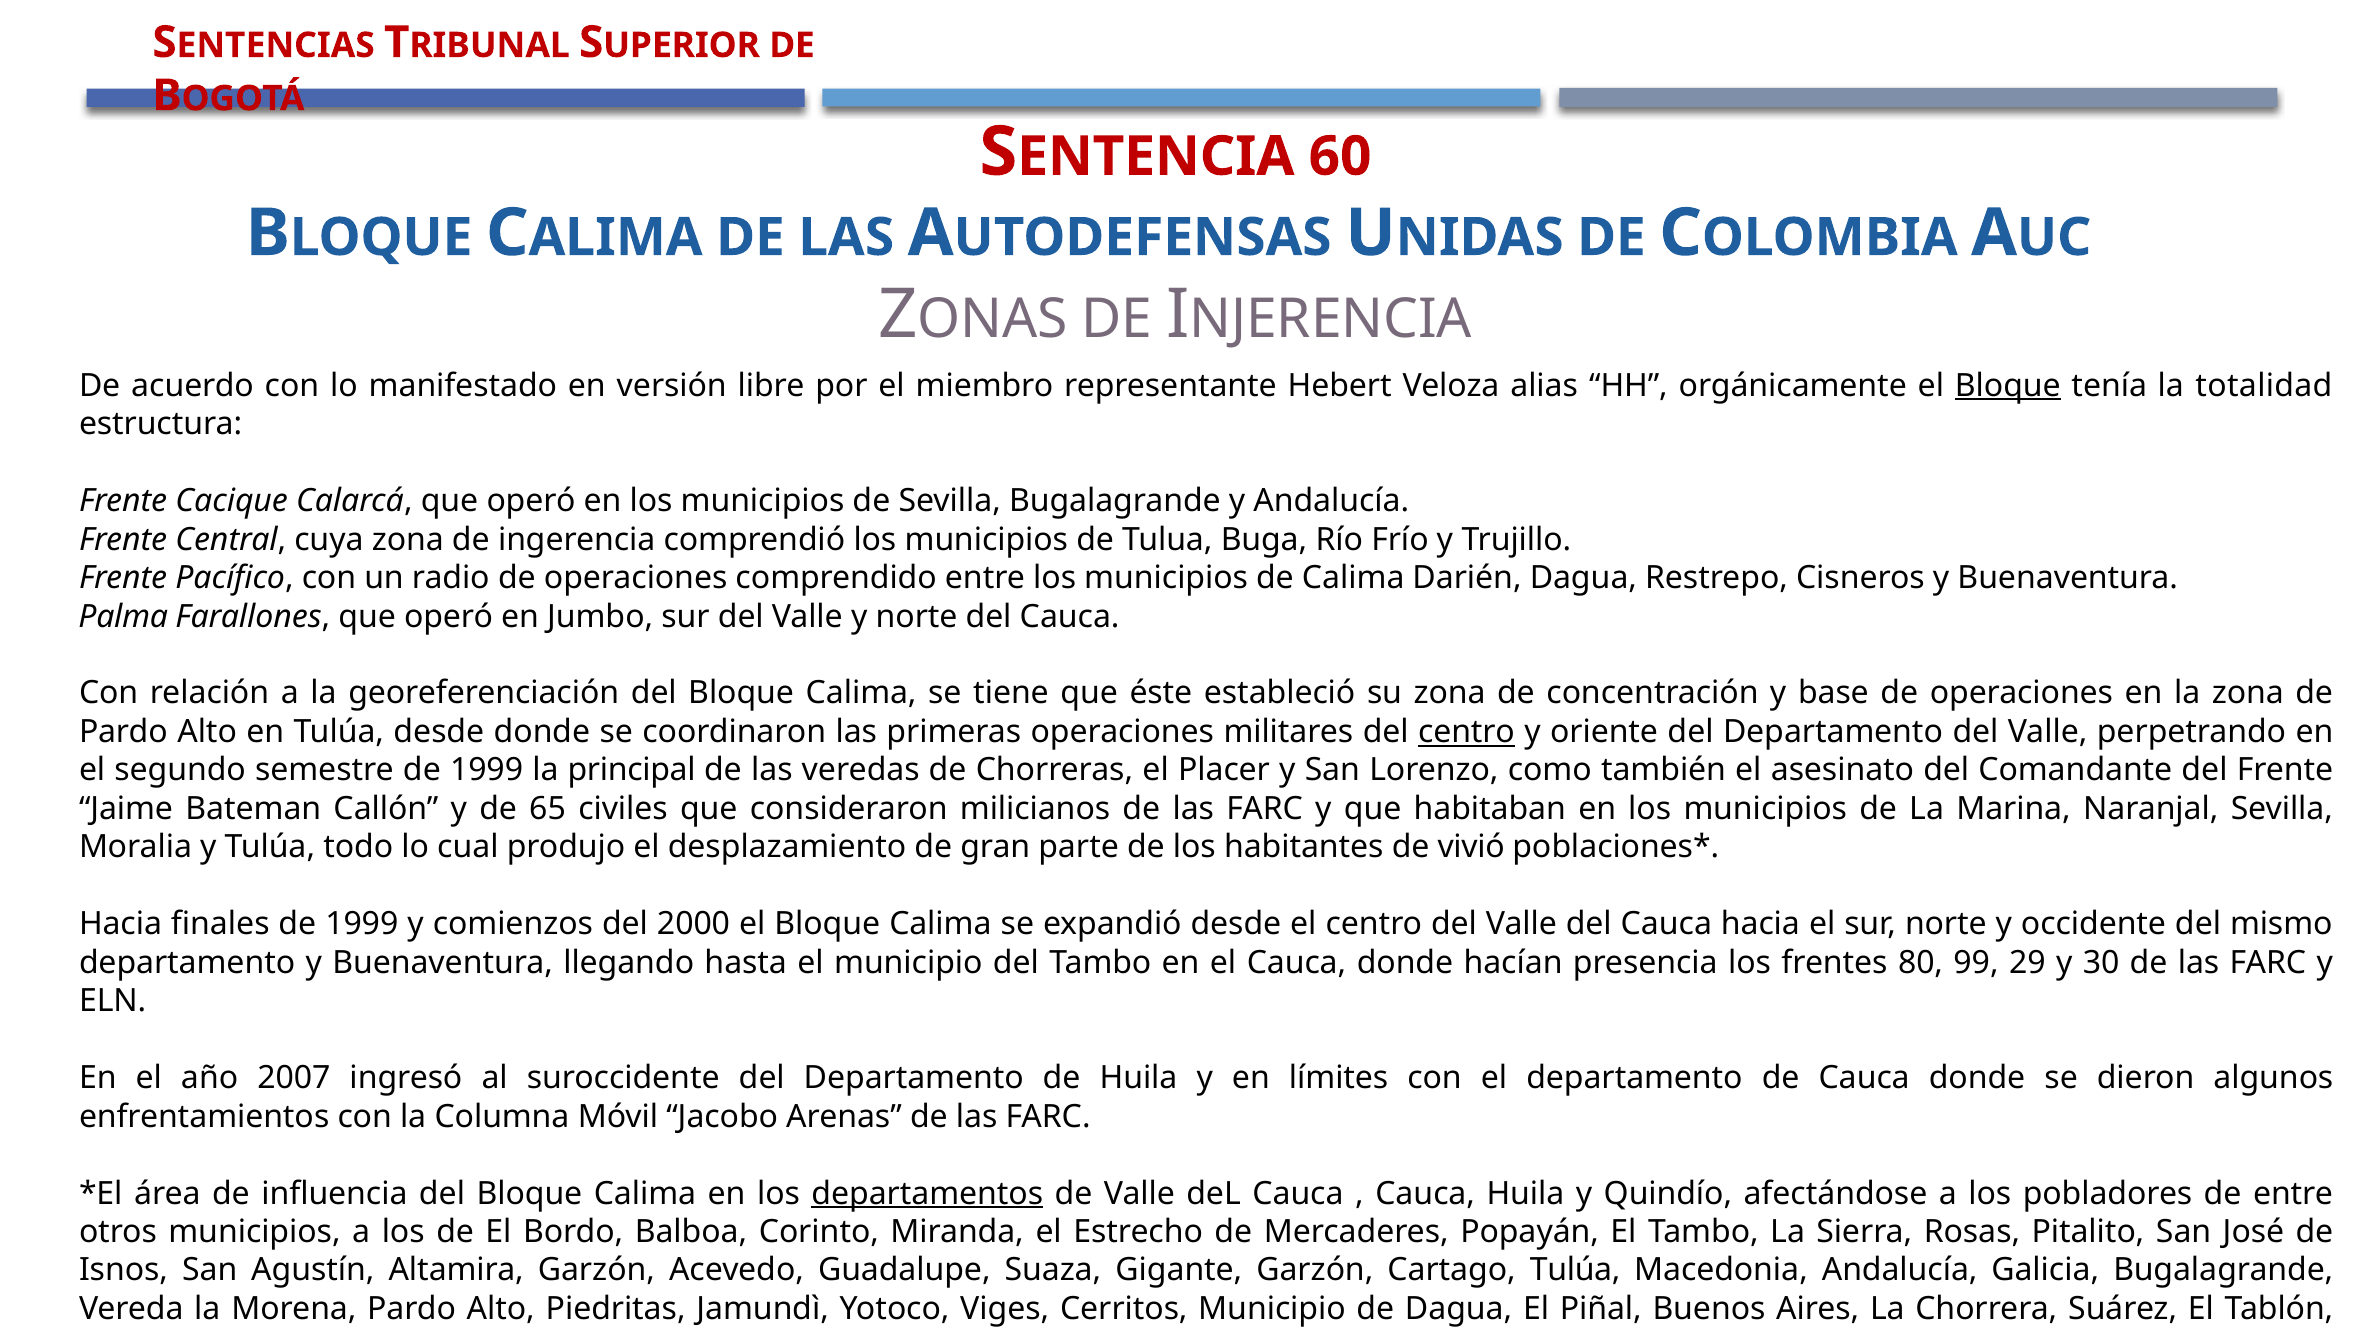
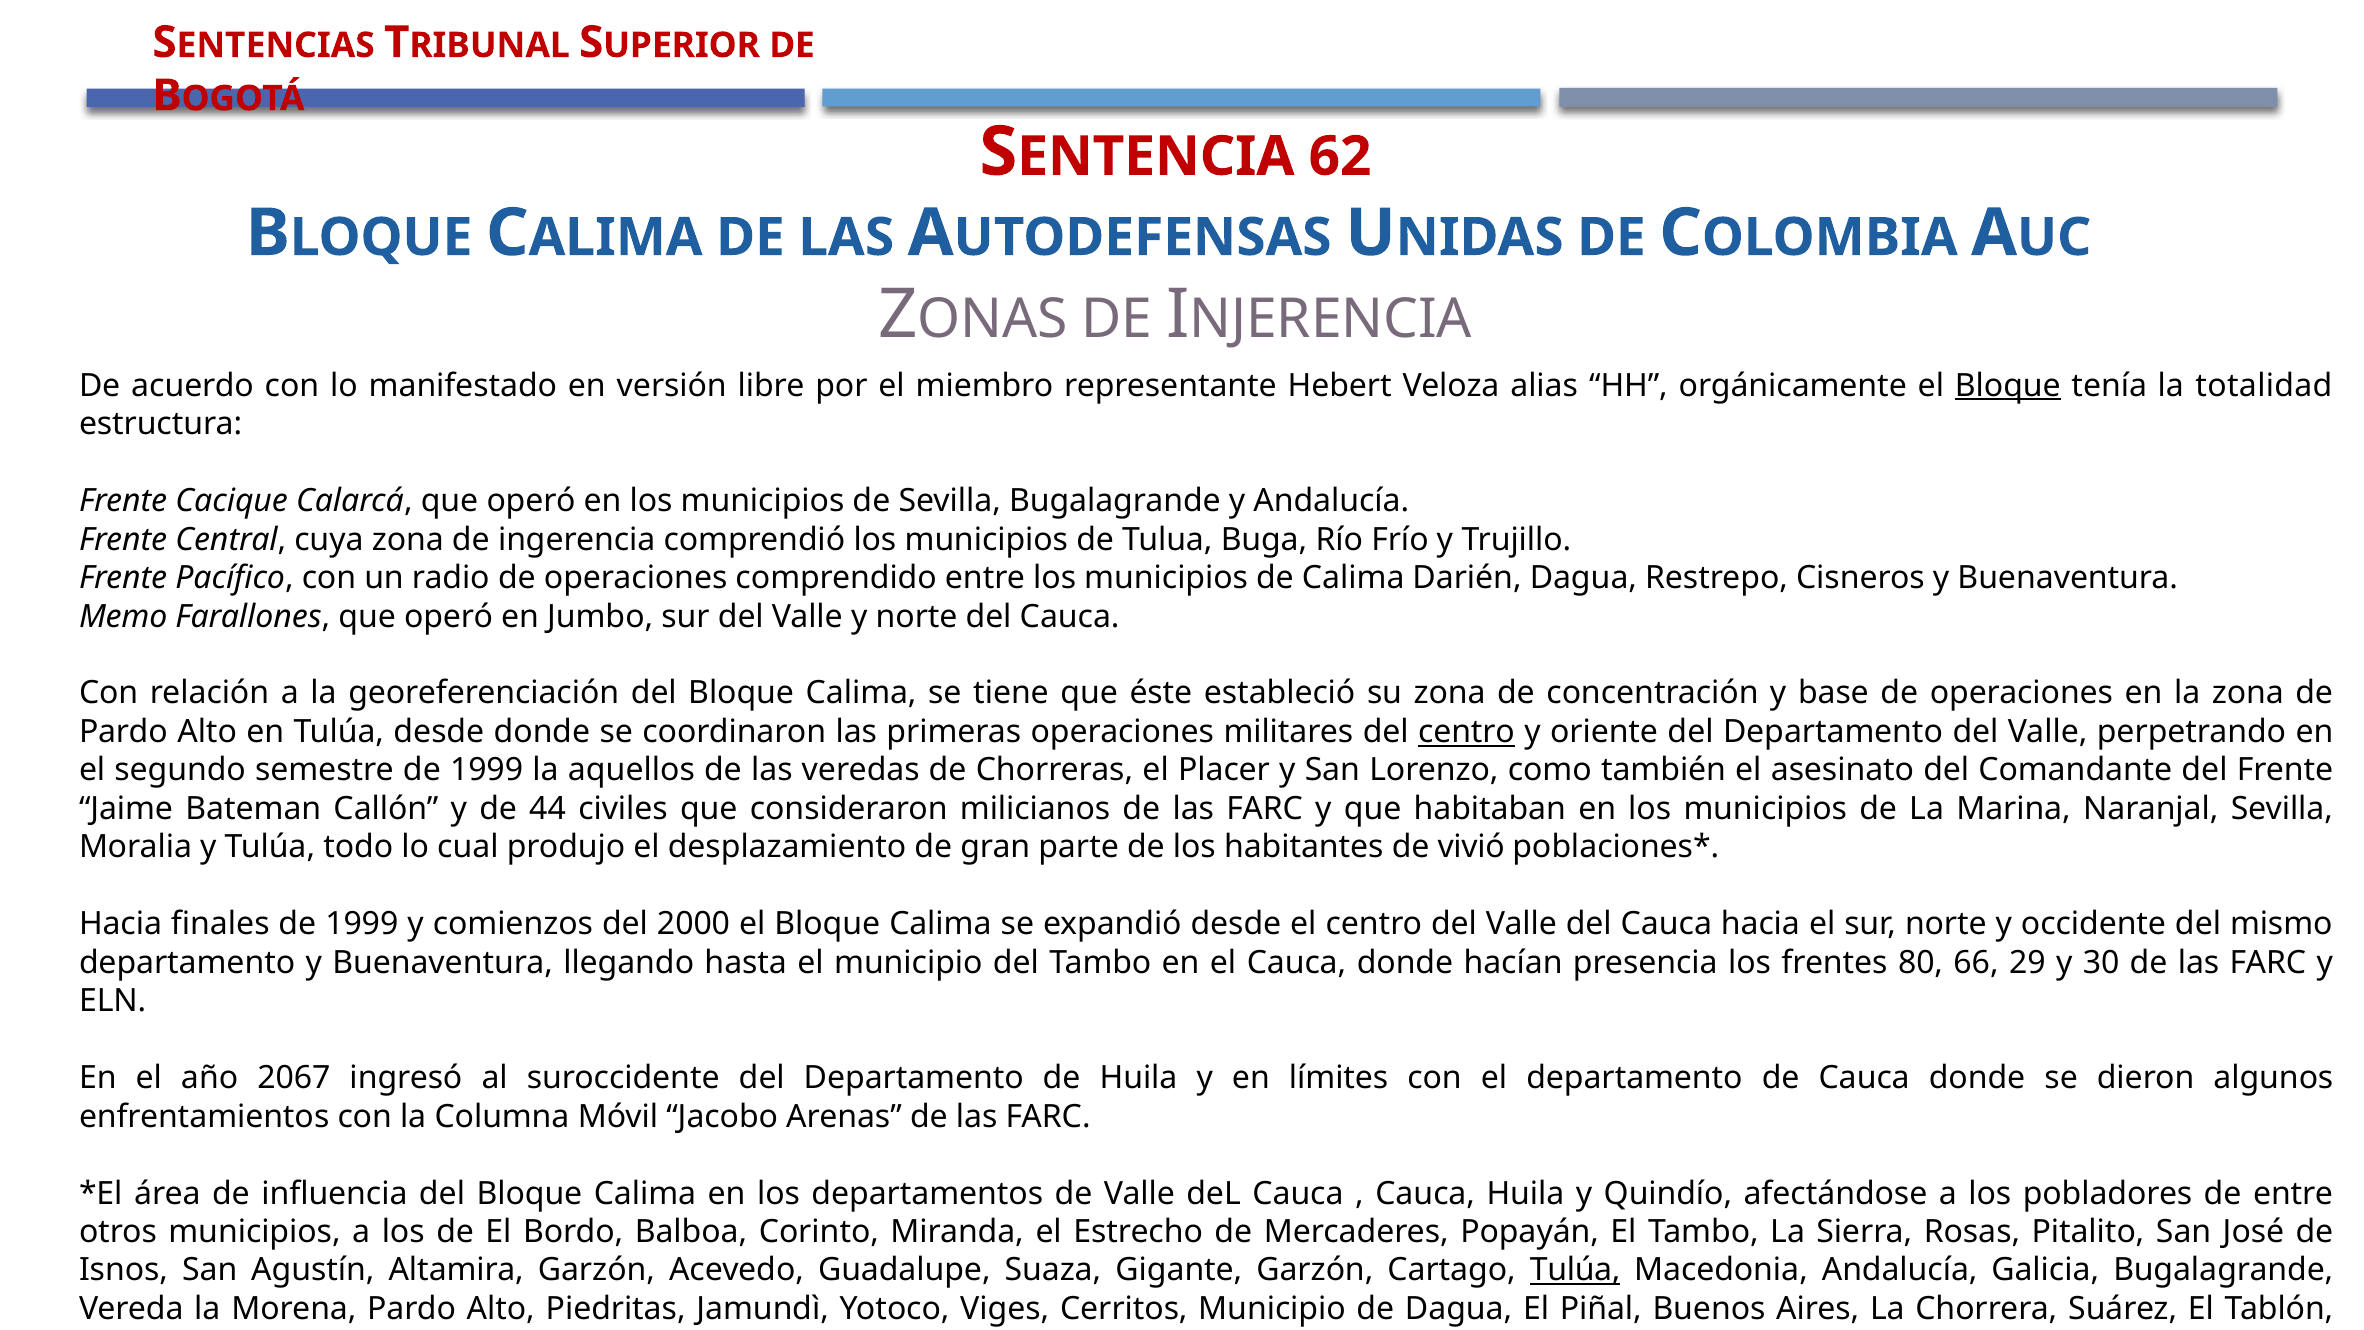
60: 60 -> 62
Palma: Palma -> Memo
principal: principal -> aquellos
65: 65 -> 44
99: 99 -> 66
2007: 2007 -> 2067
departamentos underline: present -> none
Tulúa at (1575, 1270) underline: none -> present
